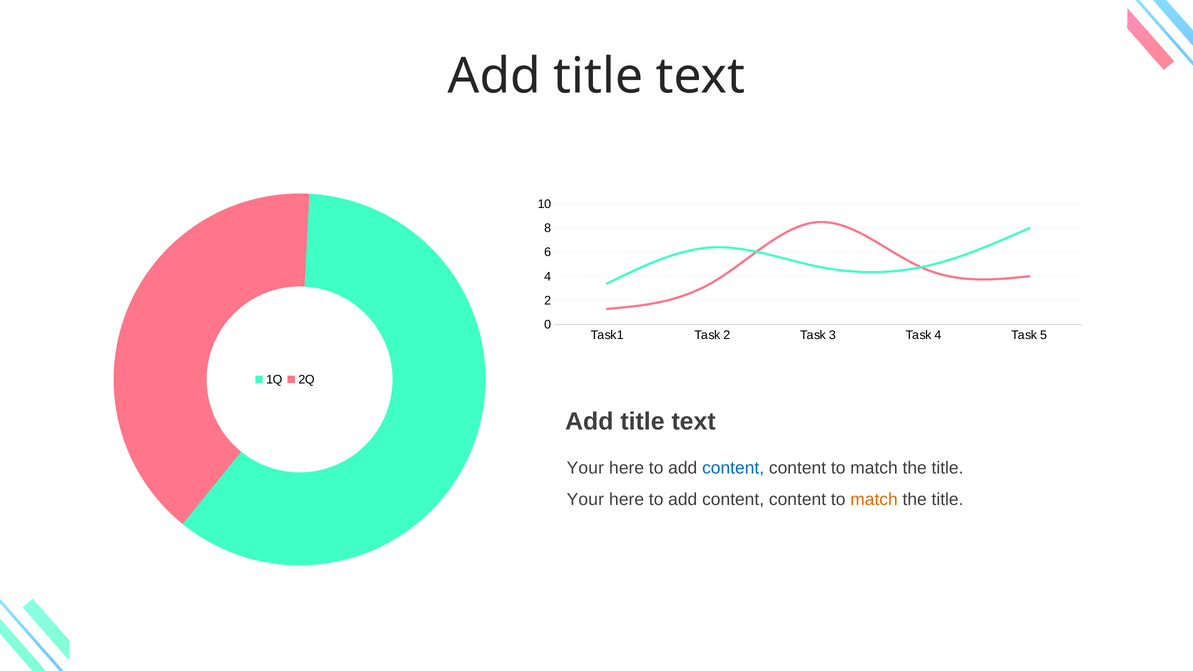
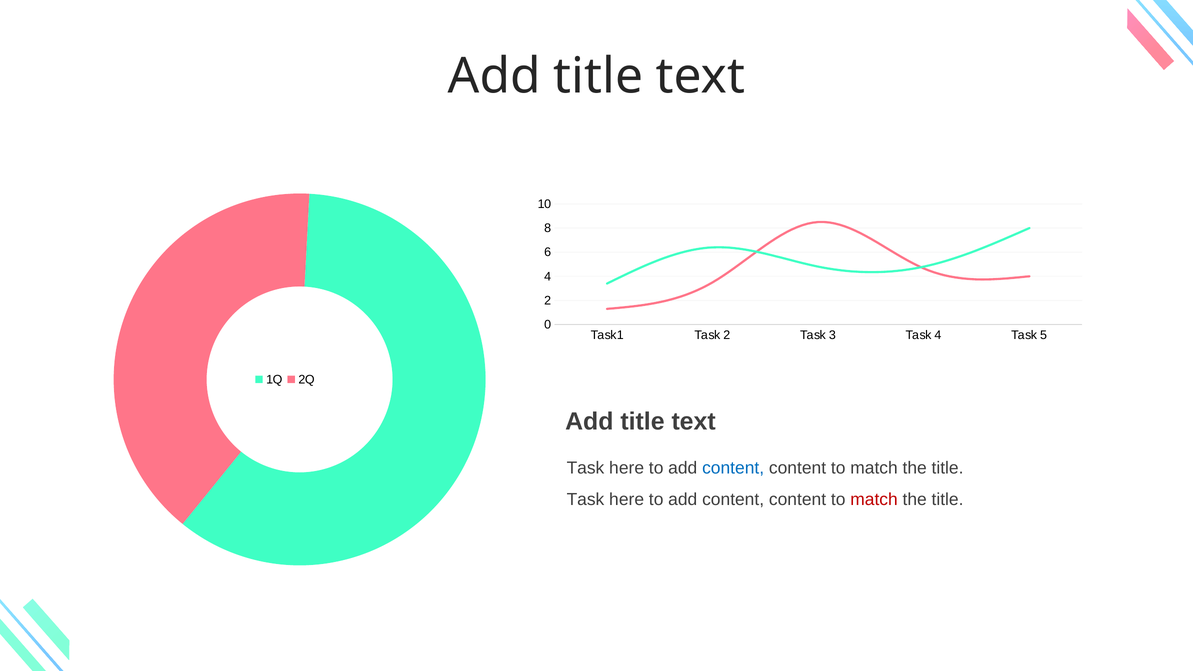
Your at (585, 468): Your -> Task
Your at (585, 500): Your -> Task
match at (874, 500) colour: orange -> red
